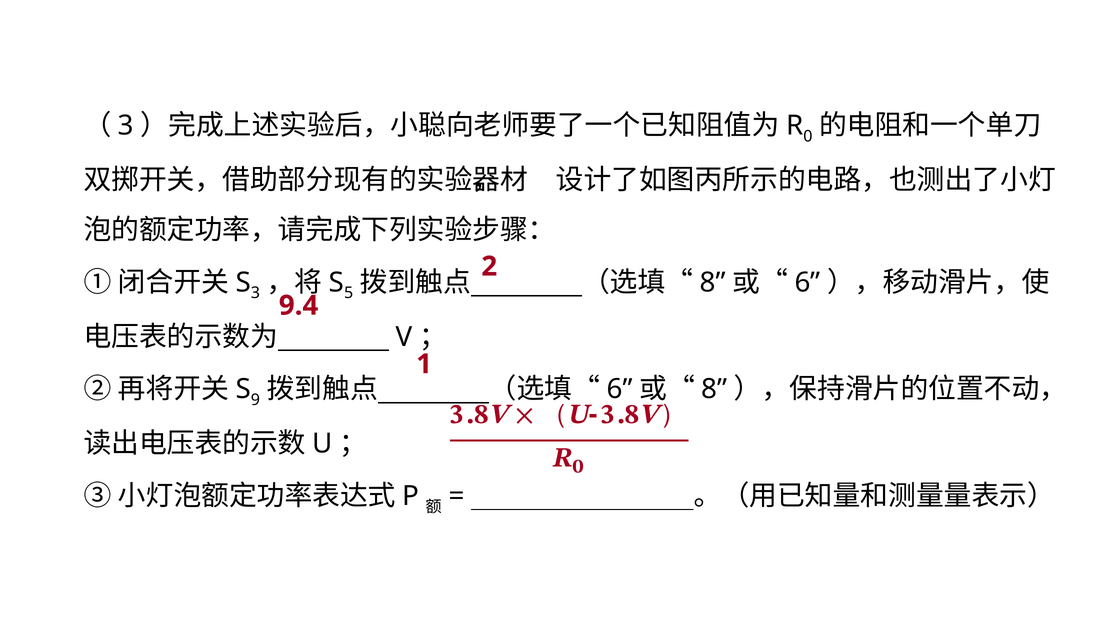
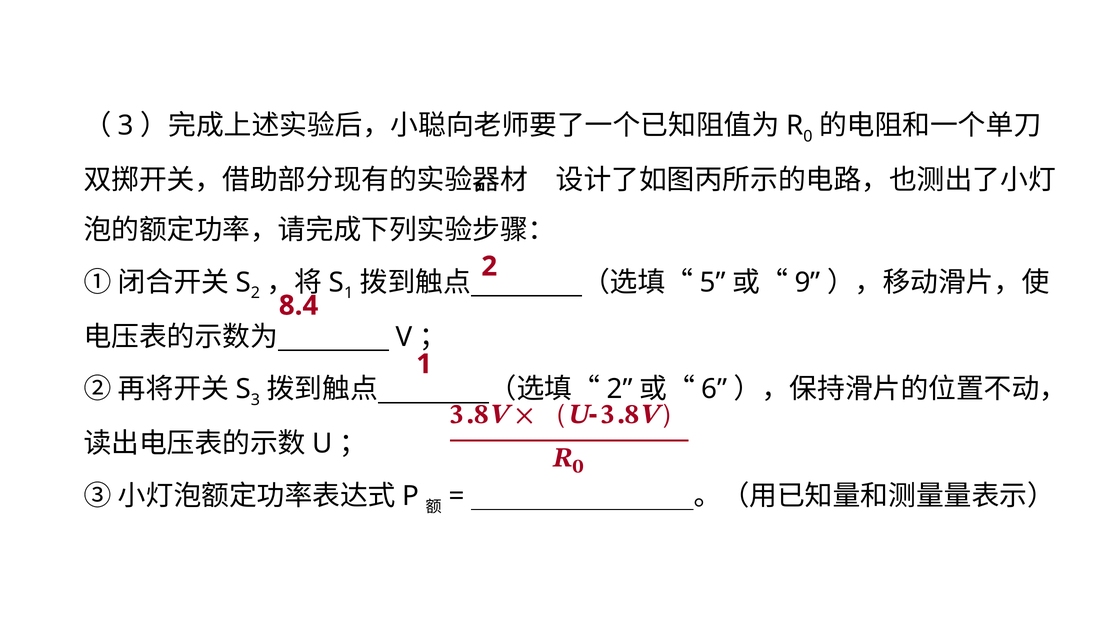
3 at (255, 293): 3 -> 2
5 at (349, 293): 5 -> 1
8 at (713, 282): 8 -> 5
6 at (807, 282): 6 -> 9
9.4: 9.4 -> 8.4
9 at (255, 400): 9 -> 3
6 at (620, 389): 6 -> 2
8 at (714, 389): 8 -> 6
